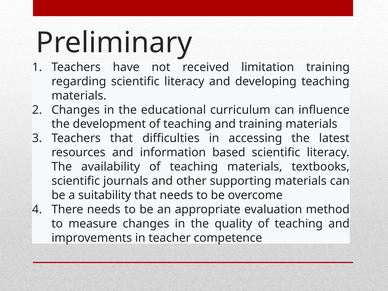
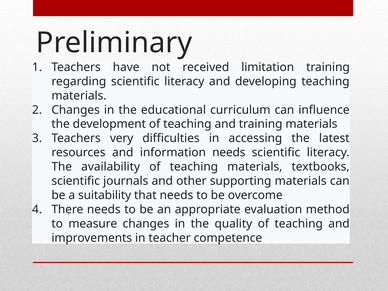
Teachers that: that -> very
information based: based -> needs
